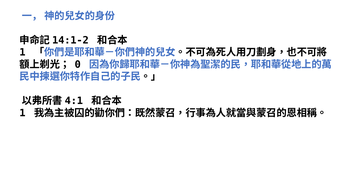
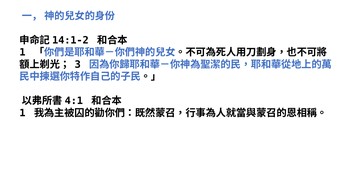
0: 0 -> 3
